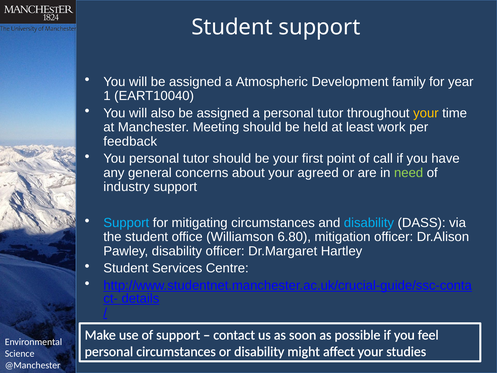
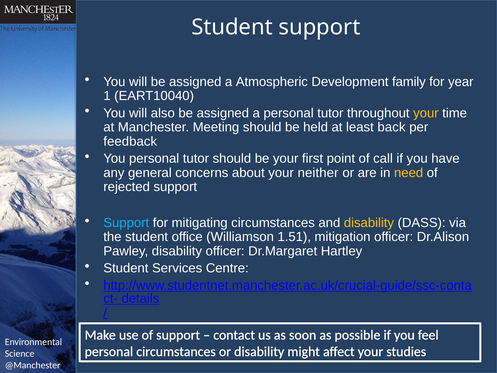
work: work -> back
agreed: agreed -> neither
need colour: light green -> yellow
industry: industry -> rejected
disability at (369, 223) colour: light blue -> yellow
6.80: 6.80 -> 1.51
